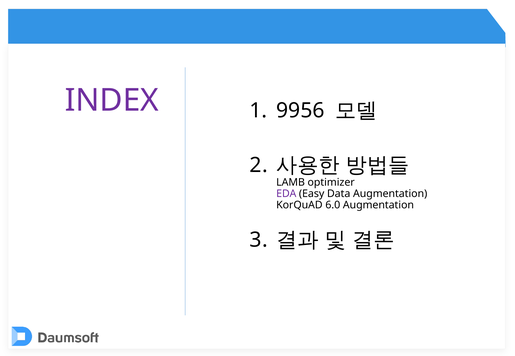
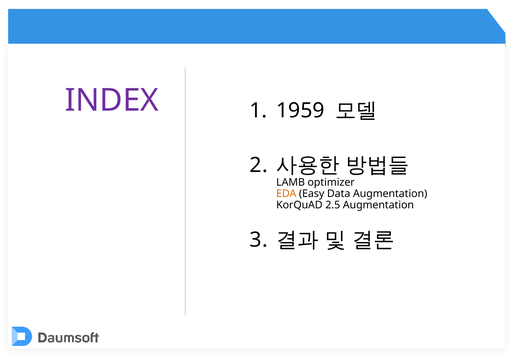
9956: 9956 -> 1959
EDA colour: purple -> orange
6.0: 6.0 -> 2.5
